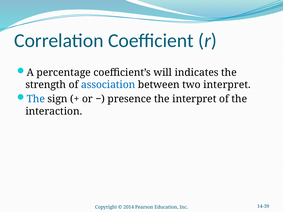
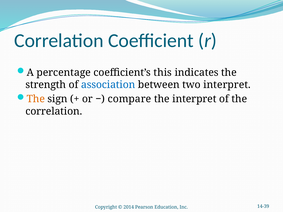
will: will -> this
The at (36, 99) colour: blue -> orange
presence: presence -> compare
interaction at (54, 111): interaction -> correlation
